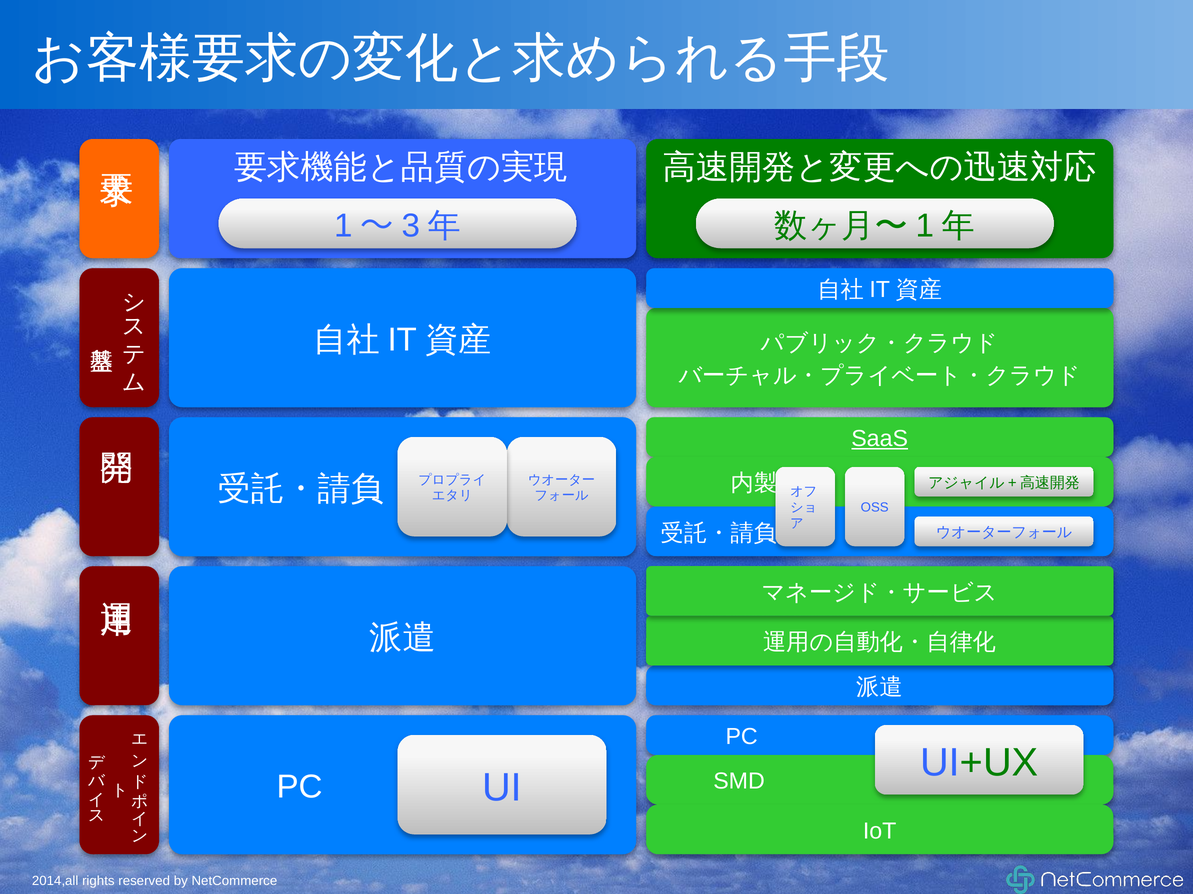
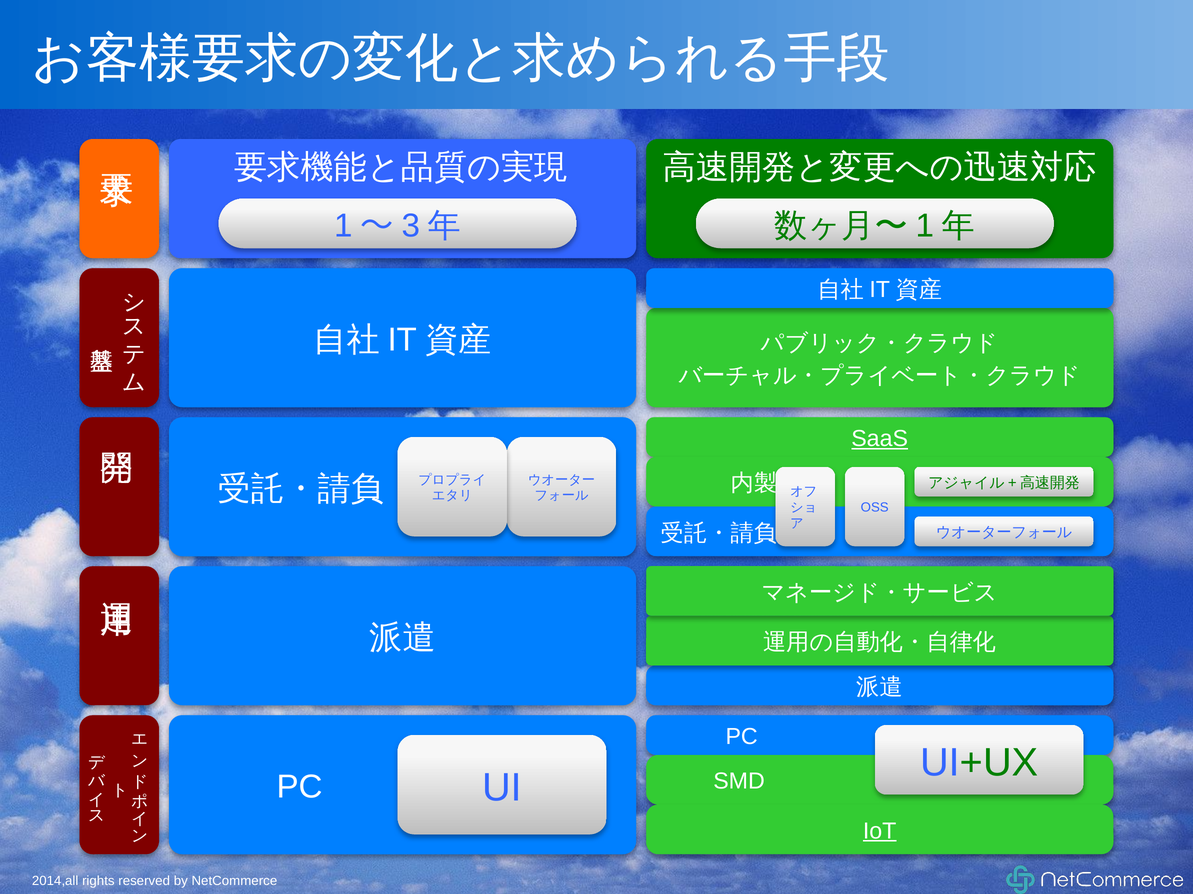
IoT underline: none -> present
